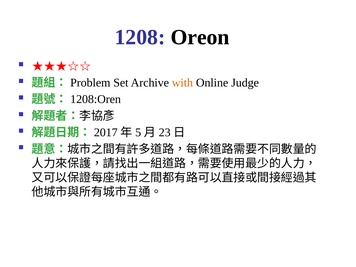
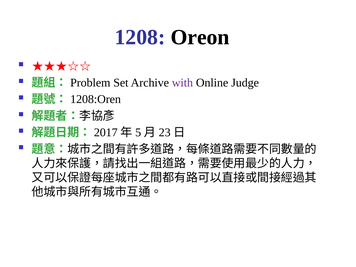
with colour: orange -> purple
